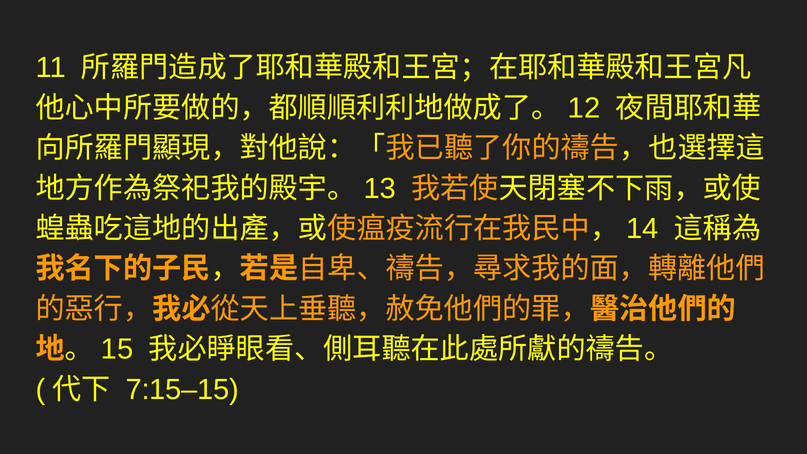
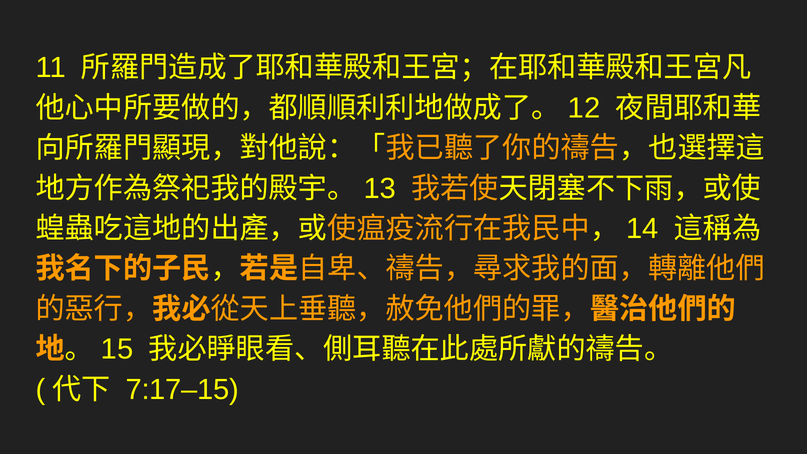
7:15–15: 7:15–15 -> 7:17–15
